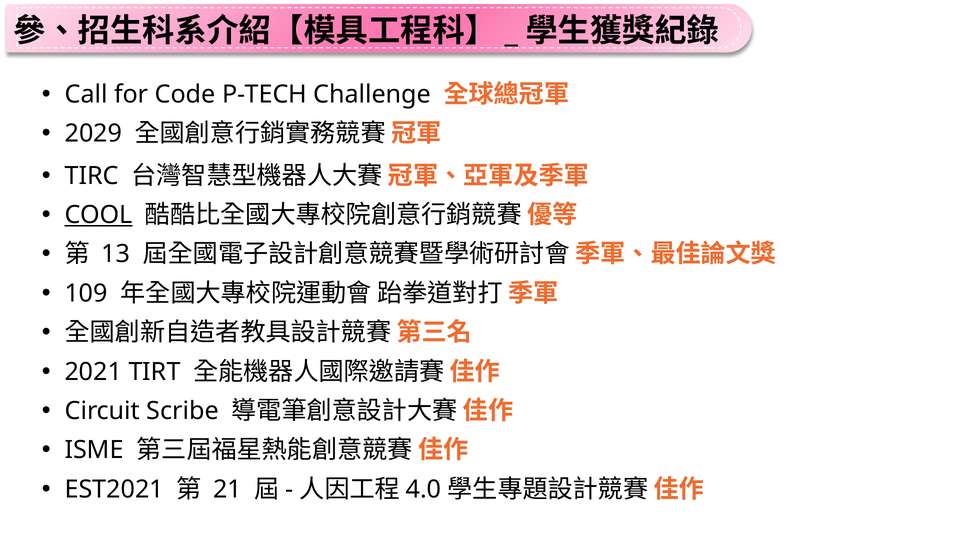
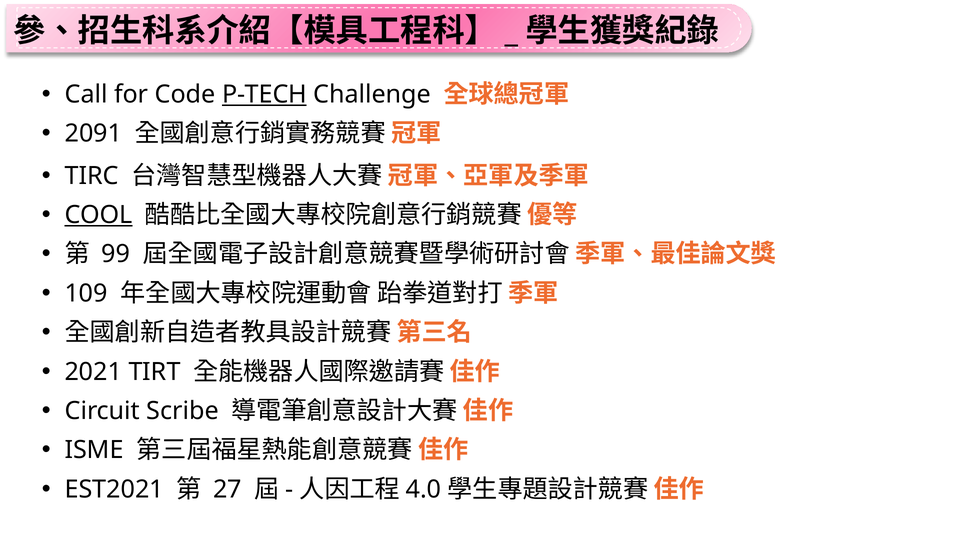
P-TECH underline: none -> present
2029: 2029 -> 2091
13: 13 -> 99
21: 21 -> 27
